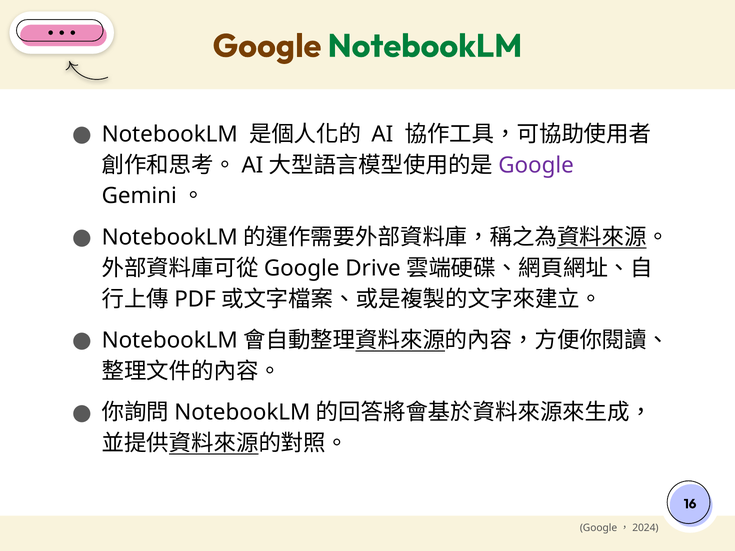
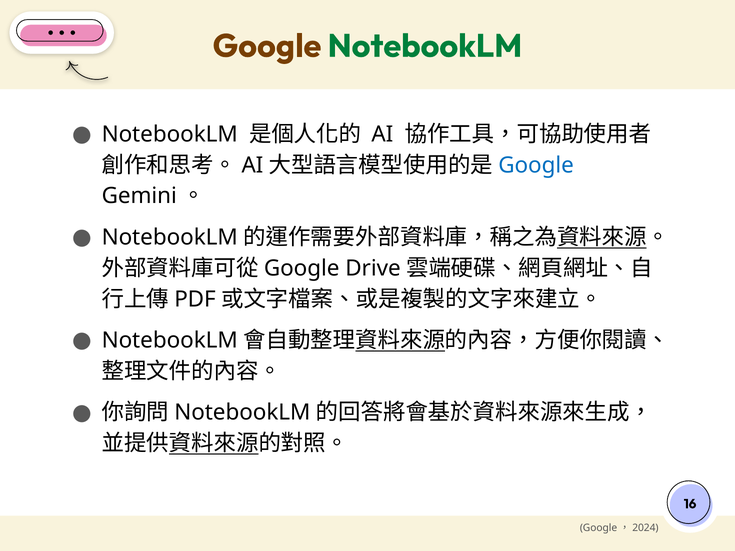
Google at (536, 165) colour: purple -> blue
